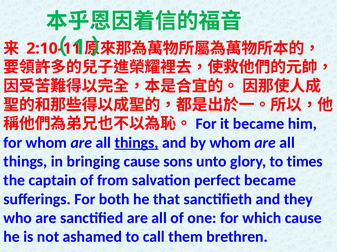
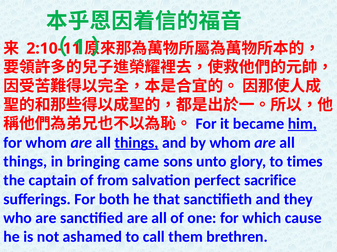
him underline: none -> present
bringing cause: cause -> came
perfect became: became -> sacrifice
